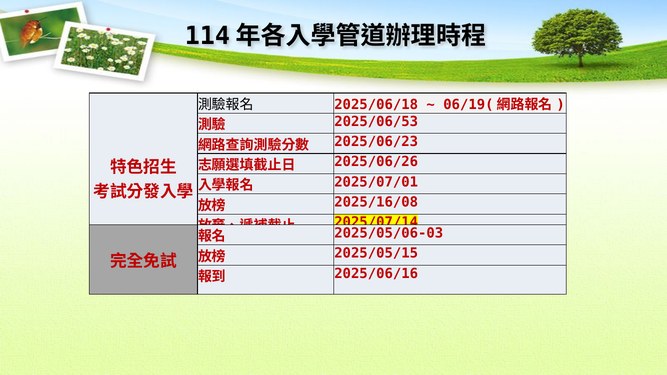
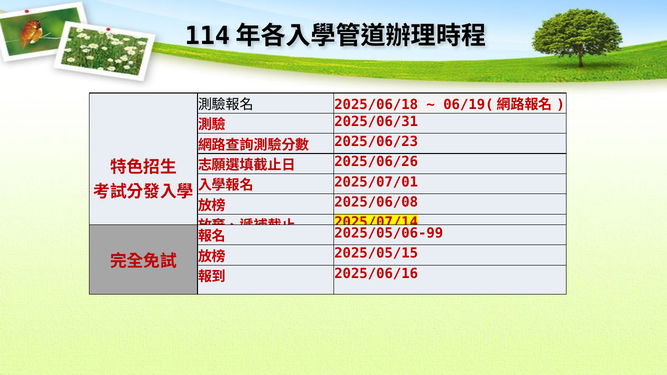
2025/06/53: 2025/06/53 -> 2025/06/31
2025/16/08: 2025/16/08 -> 2025/06/08
2025/05/06-03: 2025/05/06-03 -> 2025/05/06-99
